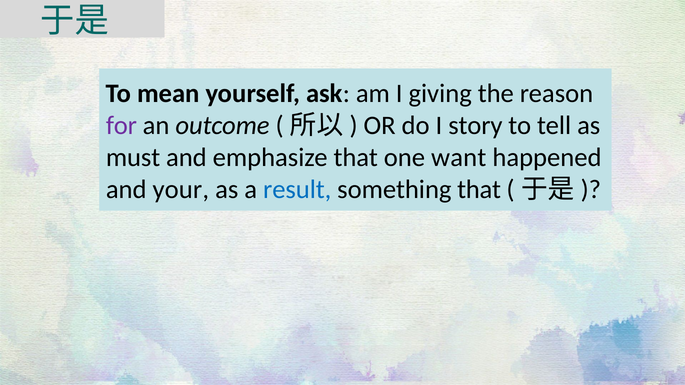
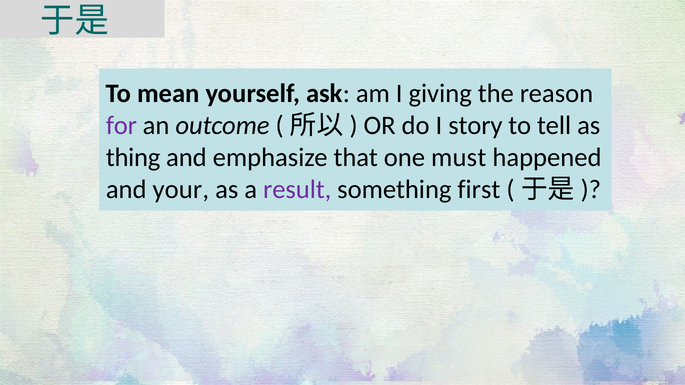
must: must -> thing
want: want -> must
result colour: blue -> purple
something that: that -> first
